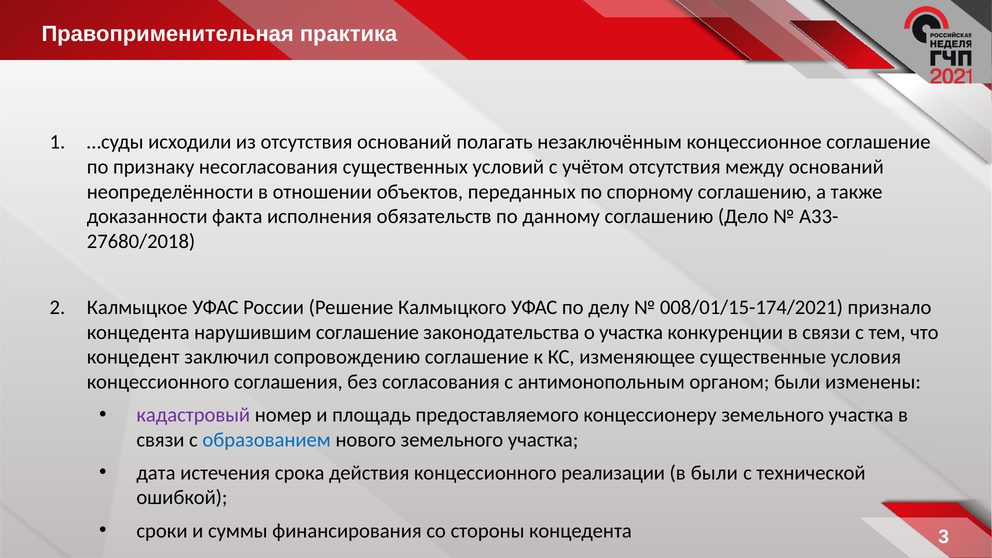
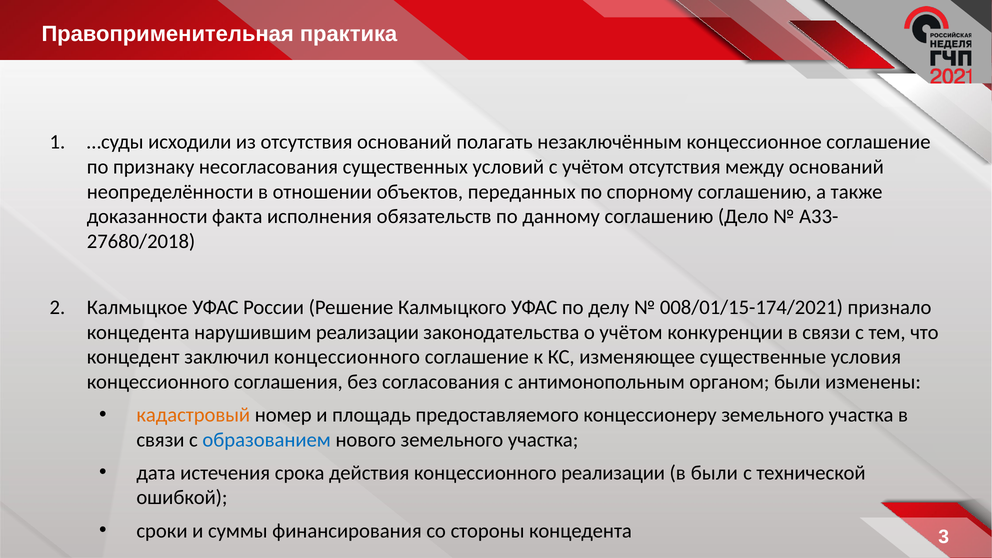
нарушившим соглашение: соглашение -> реализации
о участка: участка -> учётом
заключил сопровождению: сопровождению -> концессионного
кадастровый colour: purple -> orange
